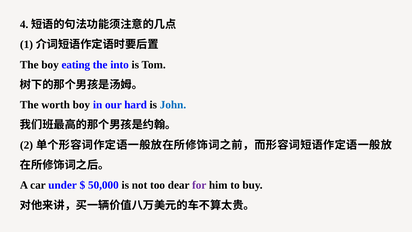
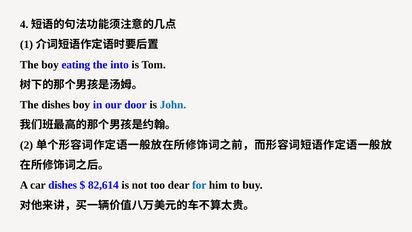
The worth: worth -> dishes
hard: hard -> door
car under: under -> dishes
50,000: 50,000 -> 82,614
for colour: purple -> blue
